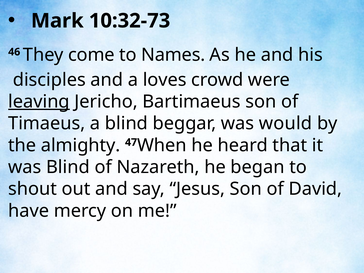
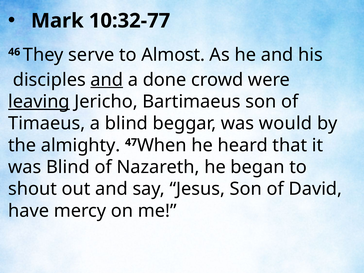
10:32-73: 10:32-73 -> 10:32-77
come: come -> serve
Names: Names -> Almost
and at (107, 80) underline: none -> present
loves: loves -> done
